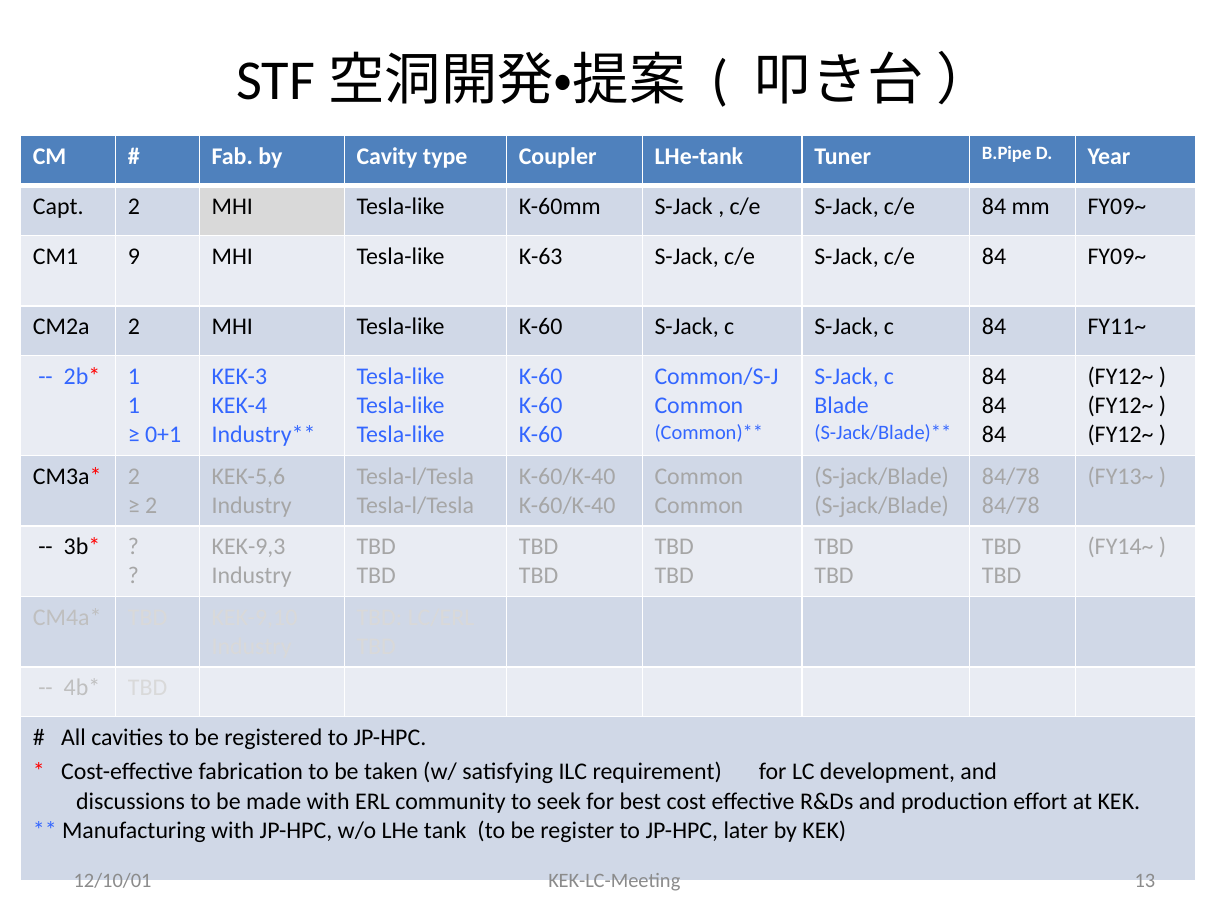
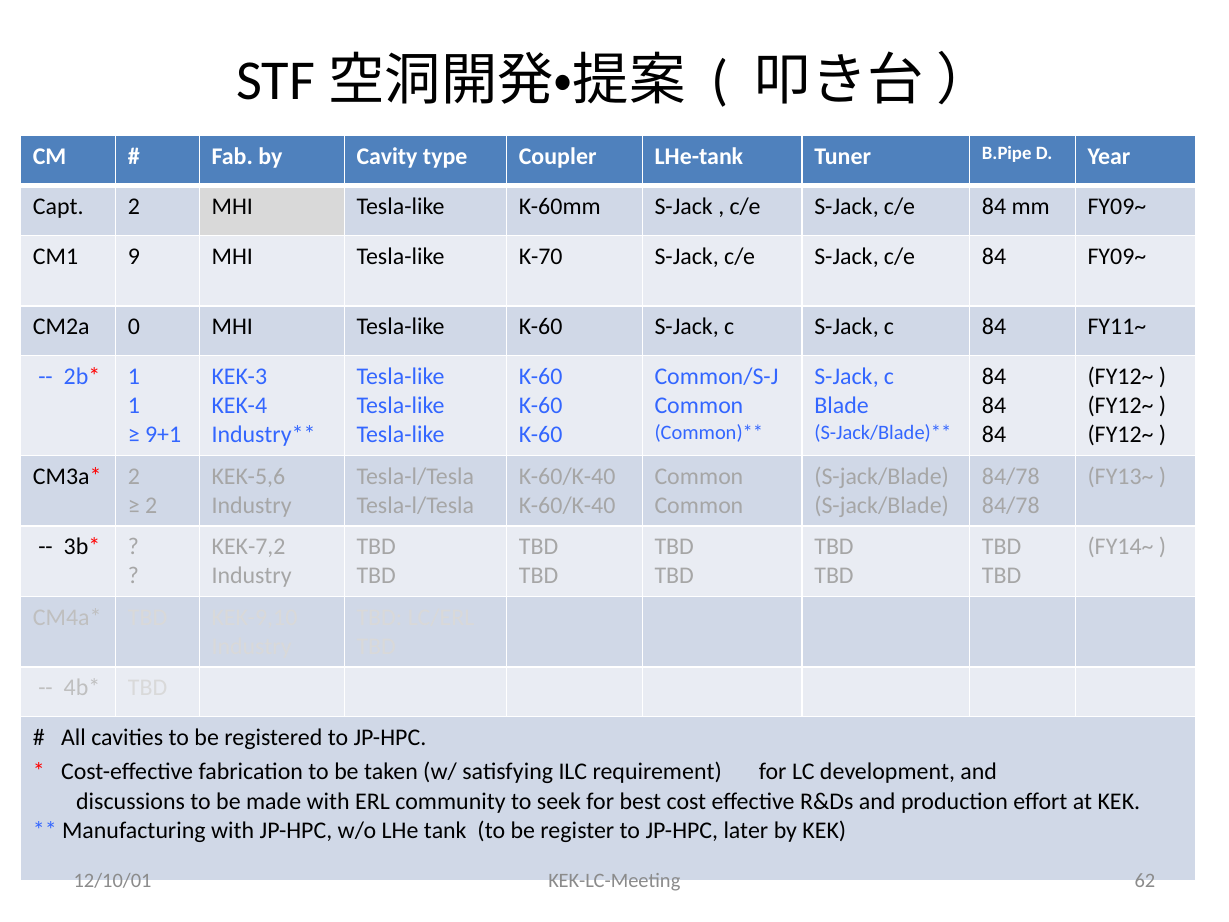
K-63: K-63 -> K-70
CM2a 2: 2 -> 0
0+1: 0+1 -> 9+1
KEK-9,3: KEK-9,3 -> KEK-7,2
13: 13 -> 62
